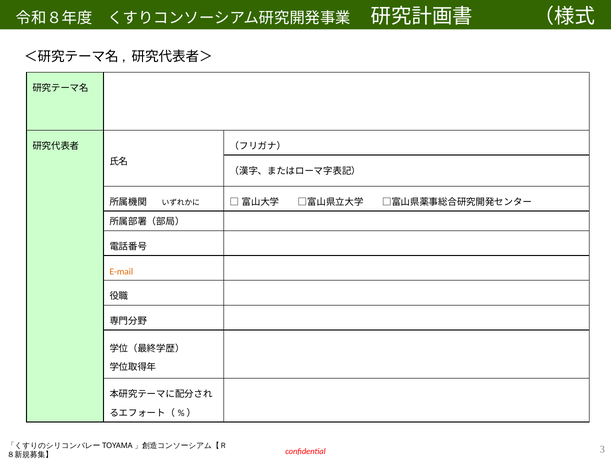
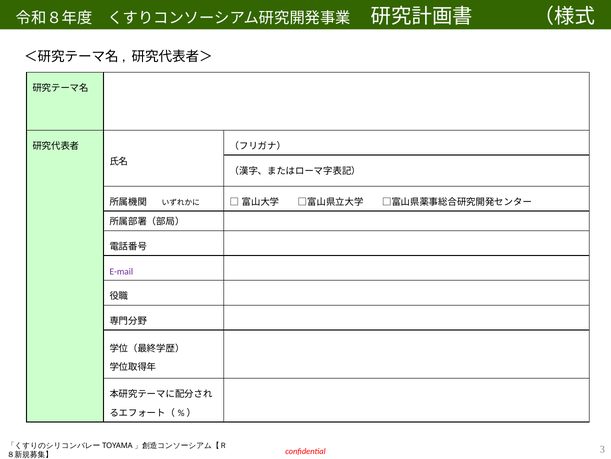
E-mail colour: orange -> purple
